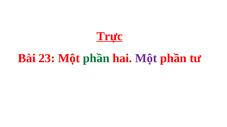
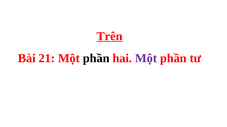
Trực: Trực -> Trên
23: 23 -> 21
phần at (96, 59) colour: green -> black
